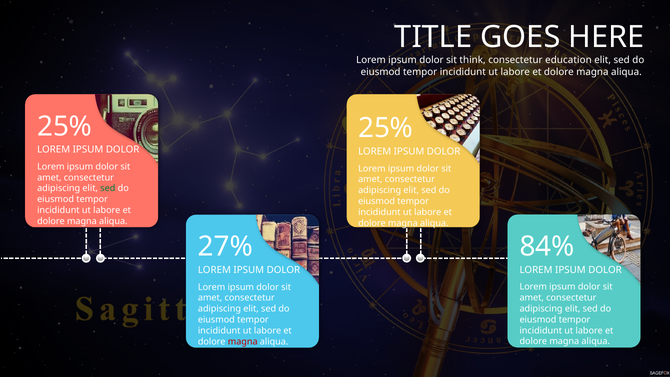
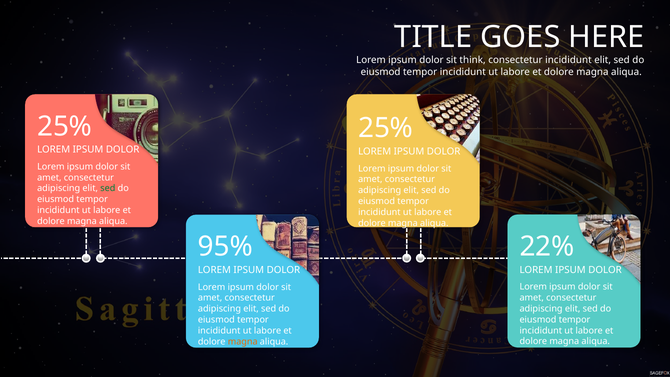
consectetur education: education -> incididunt
84%: 84% -> 22%
27%: 27% -> 95%
magna at (243, 341) colour: red -> orange
